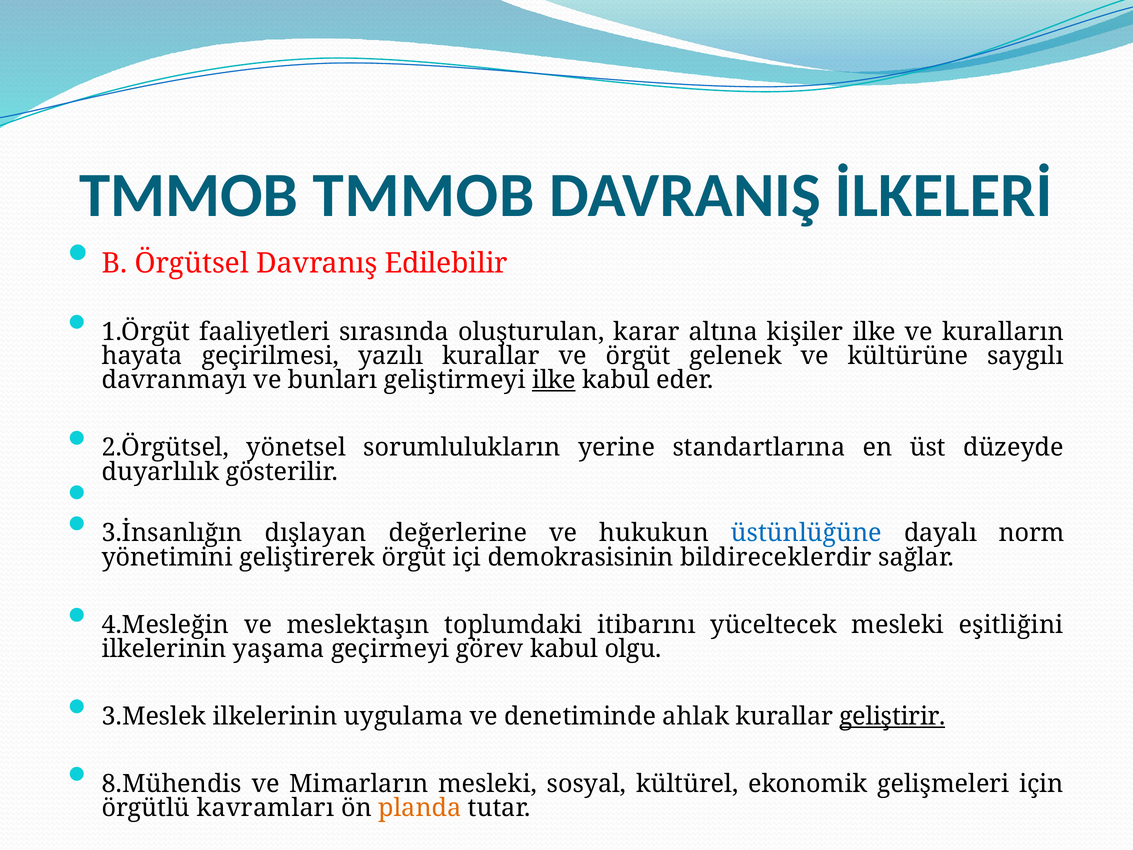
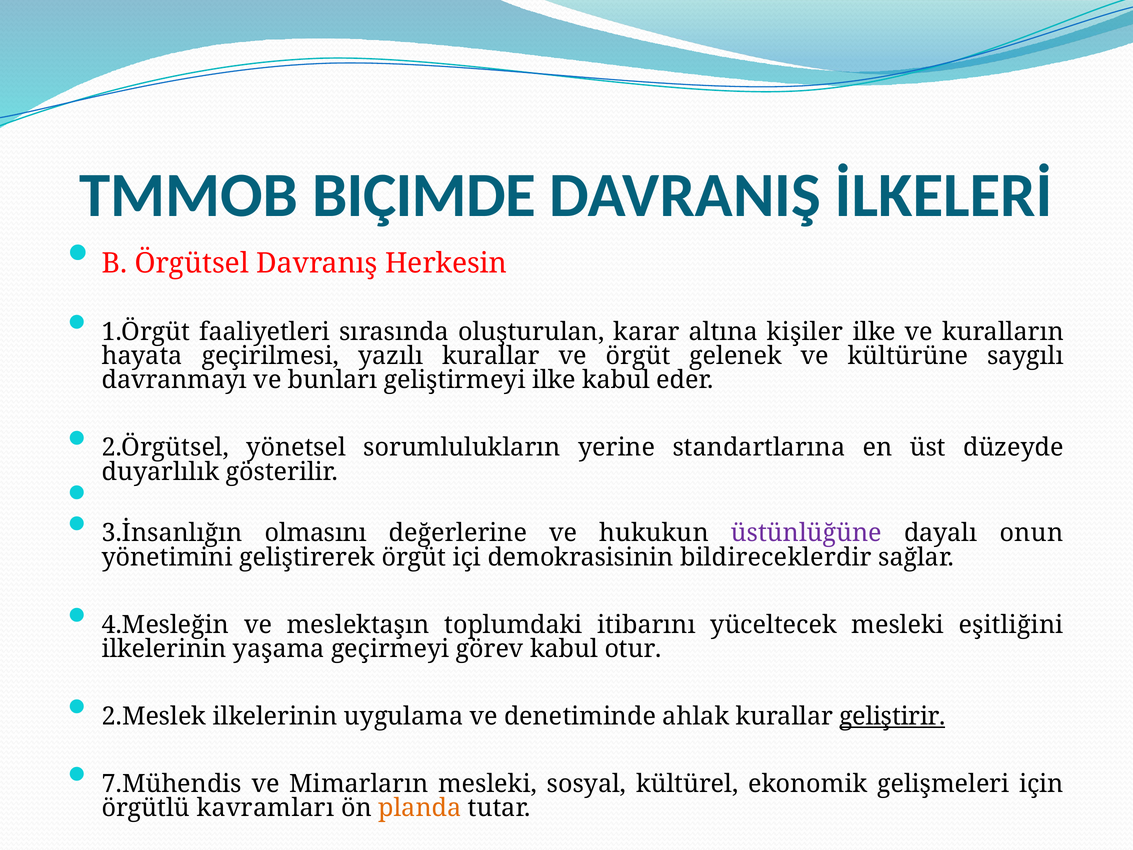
TMMOB TMMOB: TMMOB -> BIÇIMDE
Edilebilir: Edilebilir -> Herkesin
ilke at (554, 380) underline: present -> none
dışlayan: dışlayan -> olmasını
üstünlüğüne colour: blue -> purple
norm: norm -> onun
olgu: olgu -> otur
3.Meslek: 3.Meslek -> 2.Meslek
8.Mühendis: 8.Mühendis -> 7.Mühendis
